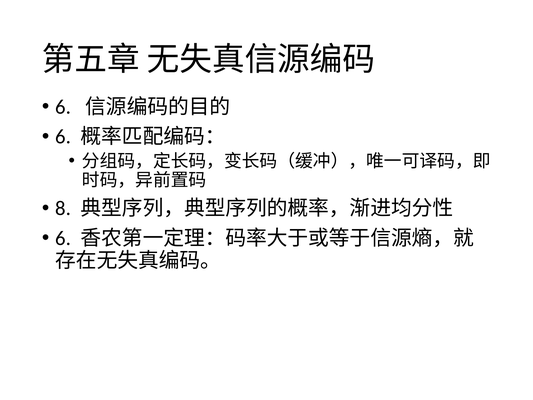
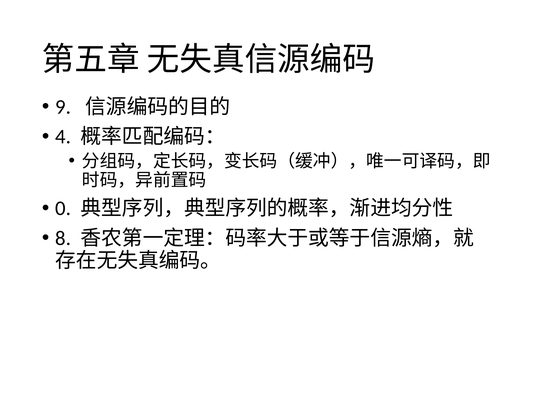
6 at (63, 107): 6 -> 9
6 at (63, 137): 6 -> 4
8: 8 -> 0
6 at (63, 238): 6 -> 8
